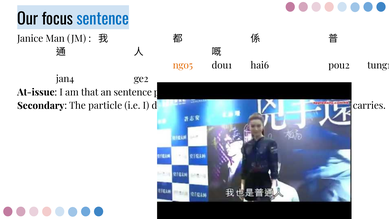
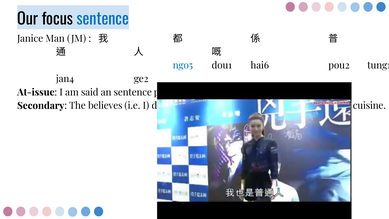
ngo5 colour: orange -> blue
am that: that -> said
particle: particle -> believes
carries: carries -> cuisine
